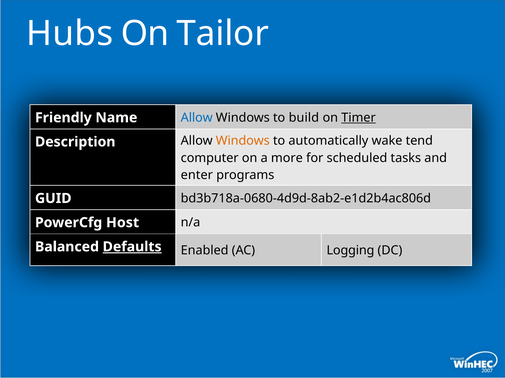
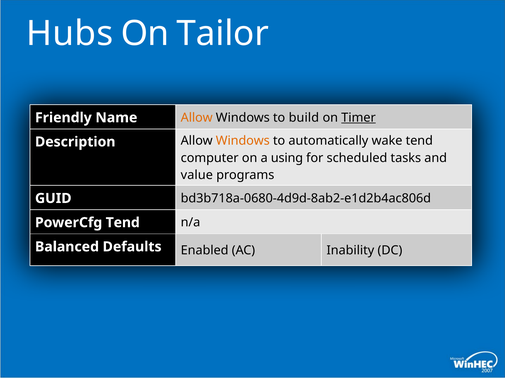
Allow at (197, 118) colour: blue -> orange
more: more -> using
enter: enter -> value
PowerCfg Host: Host -> Tend
Defaults underline: present -> none
Logging: Logging -> Inability
